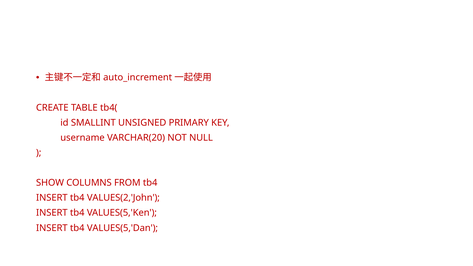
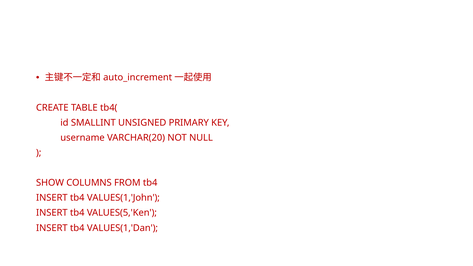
VALUES(2,'John: VALUES(2,'John -> VALUES(1,'John
VALUES(5,'Dan: VALUES(5,'Dan -> VALUES(1,'Dan
